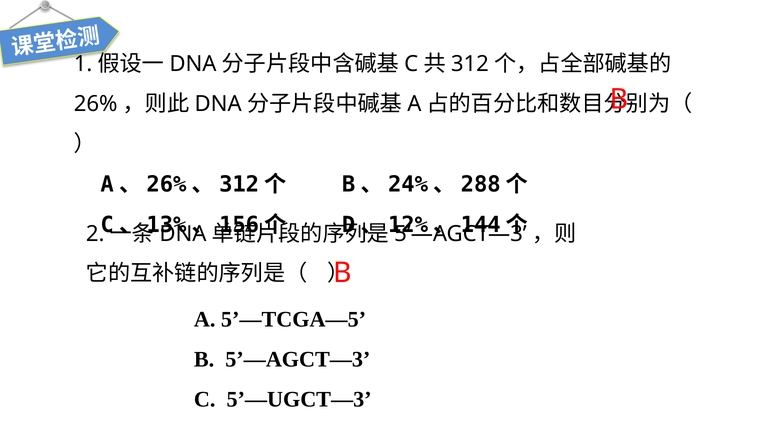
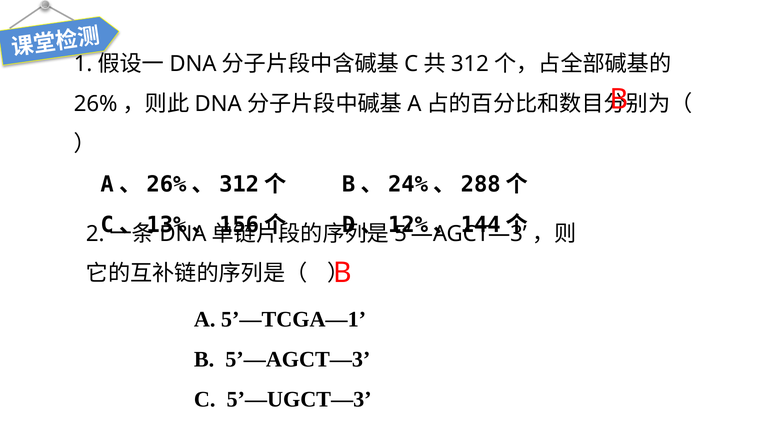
5’—TCGA—5: 5’—TCGA—5 -> 5’—TCGA—1
